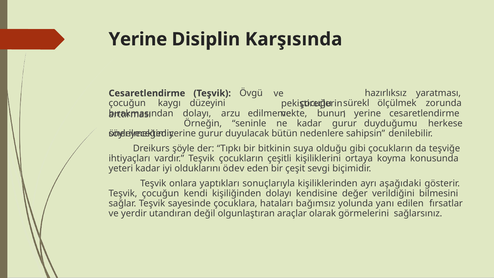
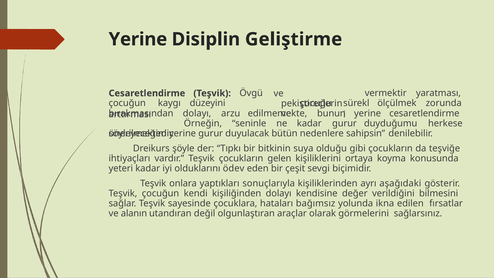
Karşısında: Karşısında -> Geliştirme
hazırlıksız: hazırlıksız -> vermektir
çeşitli: çeşitli -> gelen
yanı: yanı -> ikna
yerdir: yerdir -> alanın
